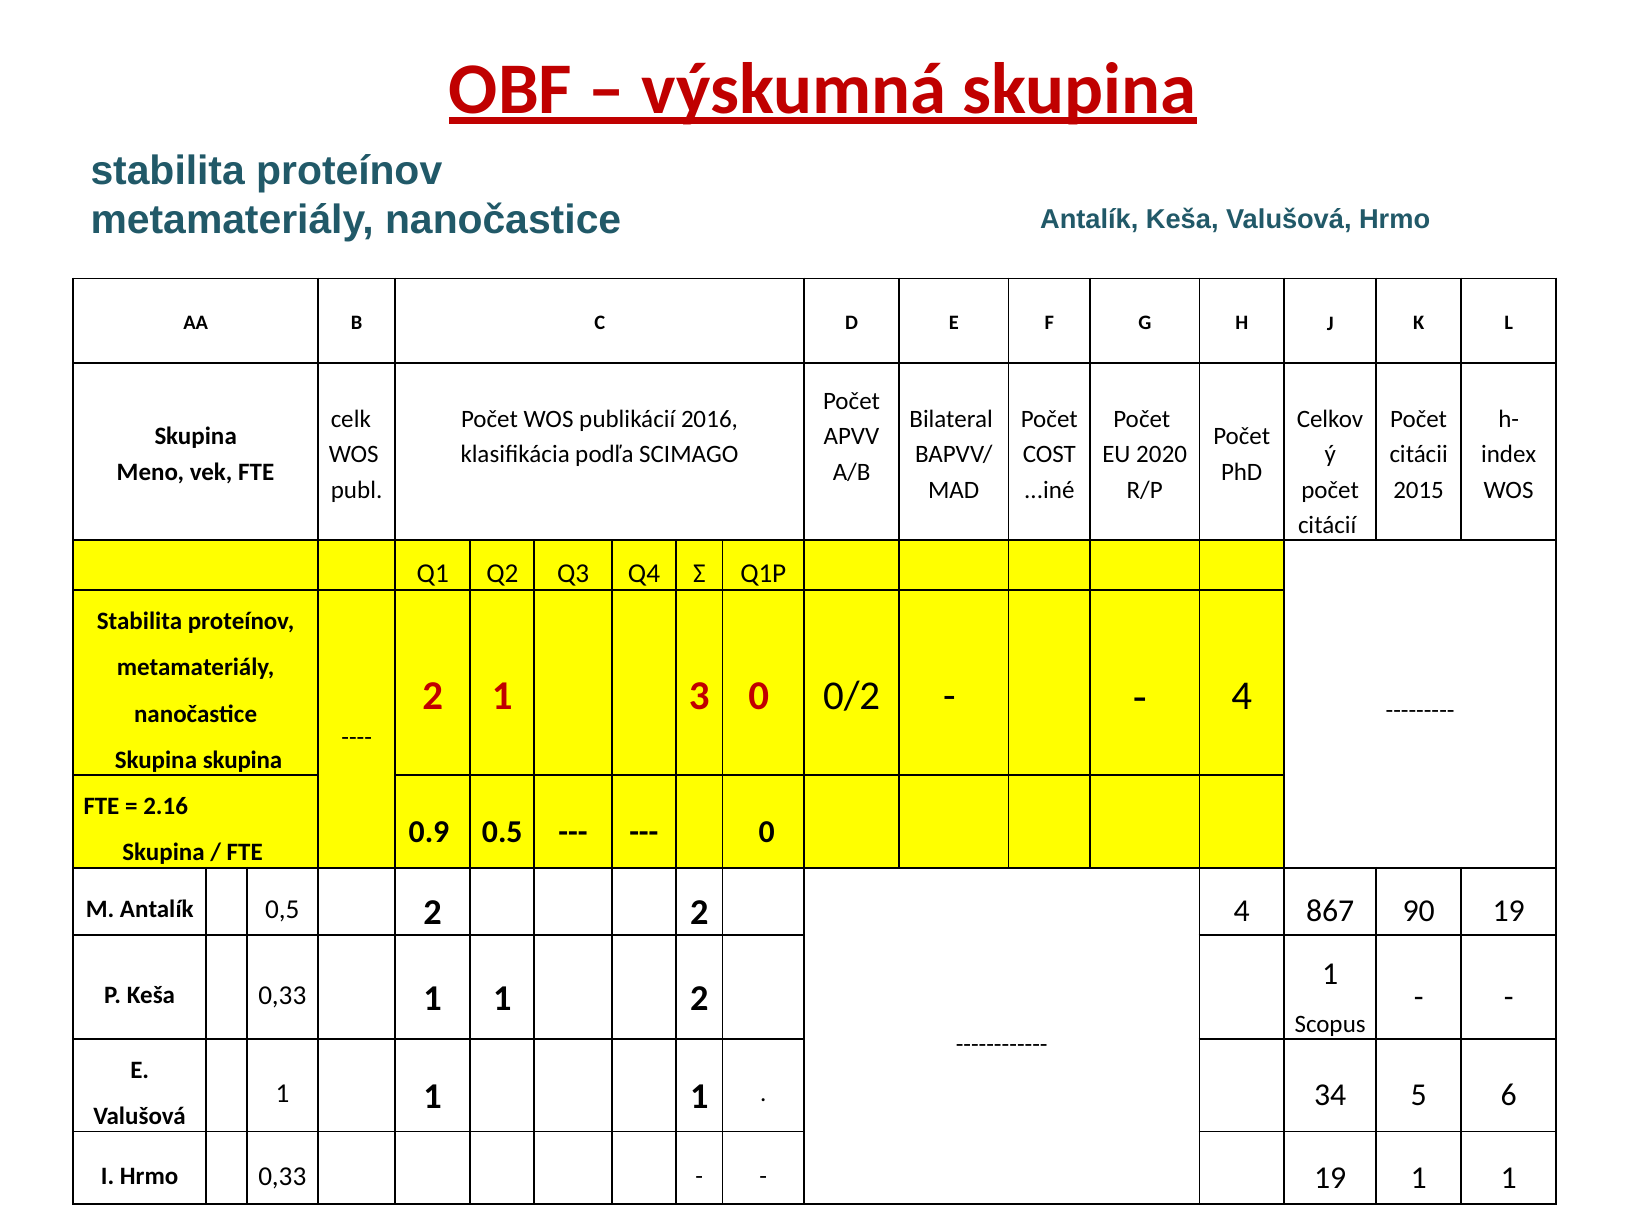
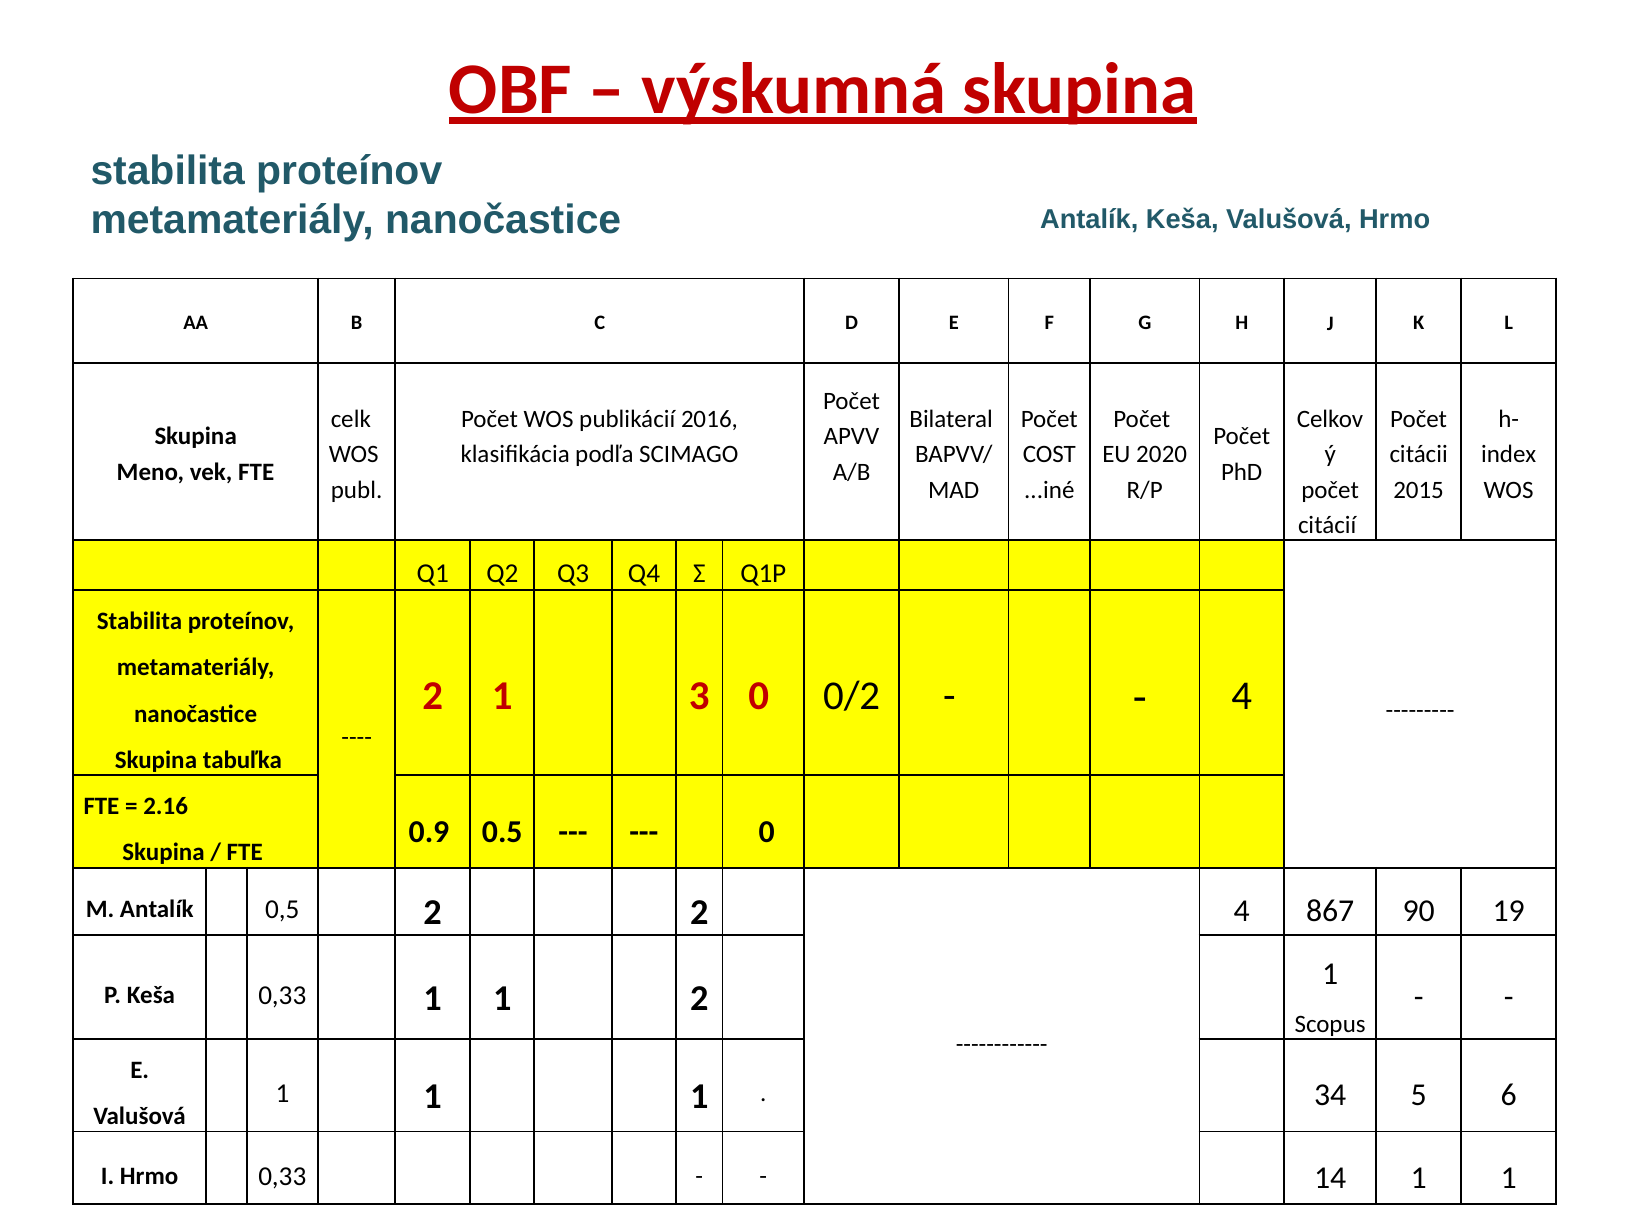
Skupina skupina: skupina -> tabuľka
19 at (1330, 1178): 19 -> 14
